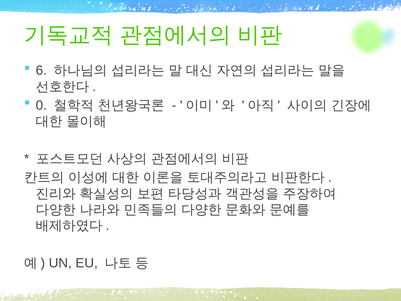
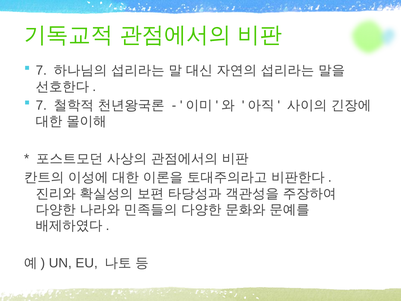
6 at (41, 70): 6 -> 7
0 at (41, 105): 0 -> 7
